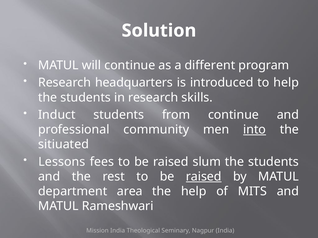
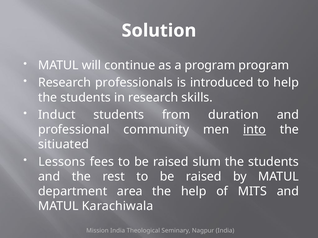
a different: different -> program
headquarters: headquarters -> professionals
from continue: continue -> duration
raised at (204, 177) underline: present -> none
Rameshwari: Rameshwari -> Karachiwala
